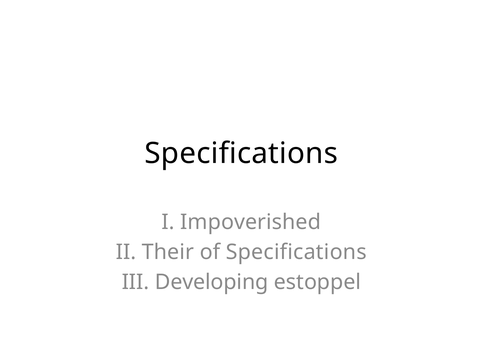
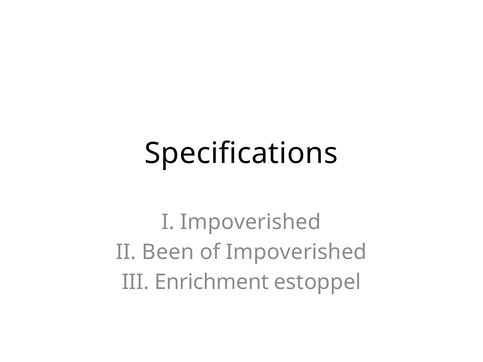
Their: Their -> Been
of Specifications: Specifications -> Impoverished
Developing: Developing -> Enrichment
